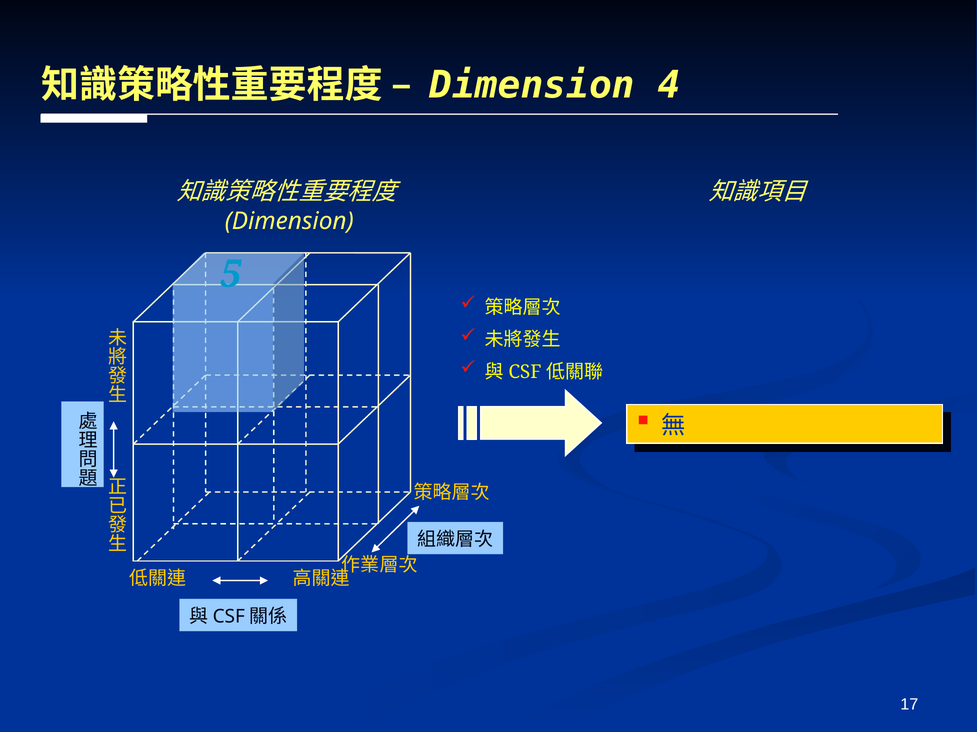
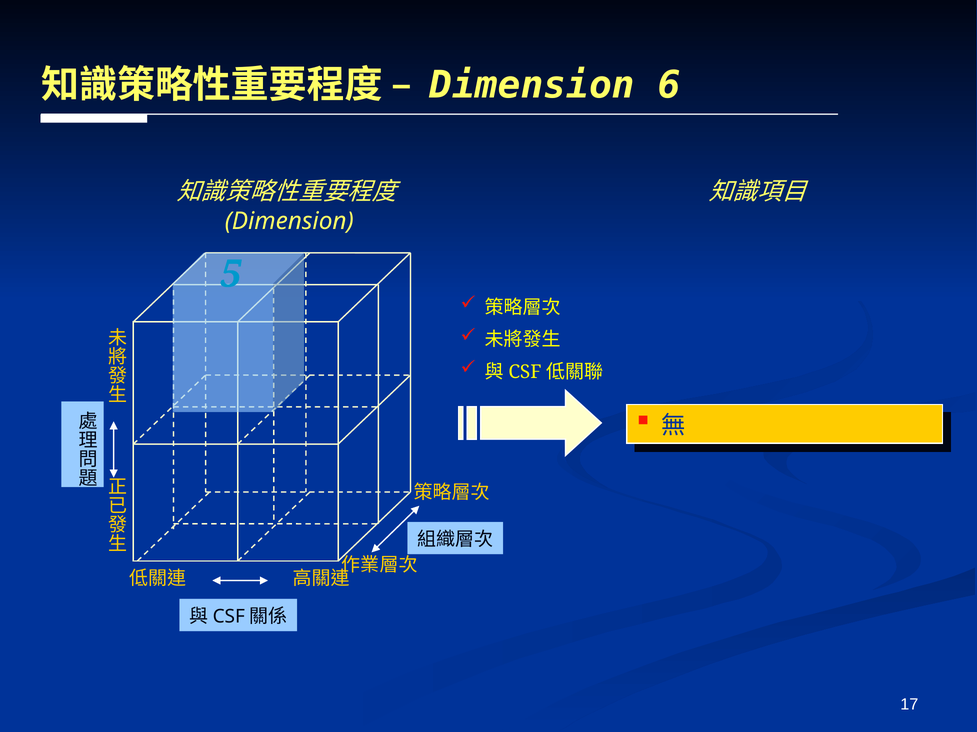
4: 4 -> 6
